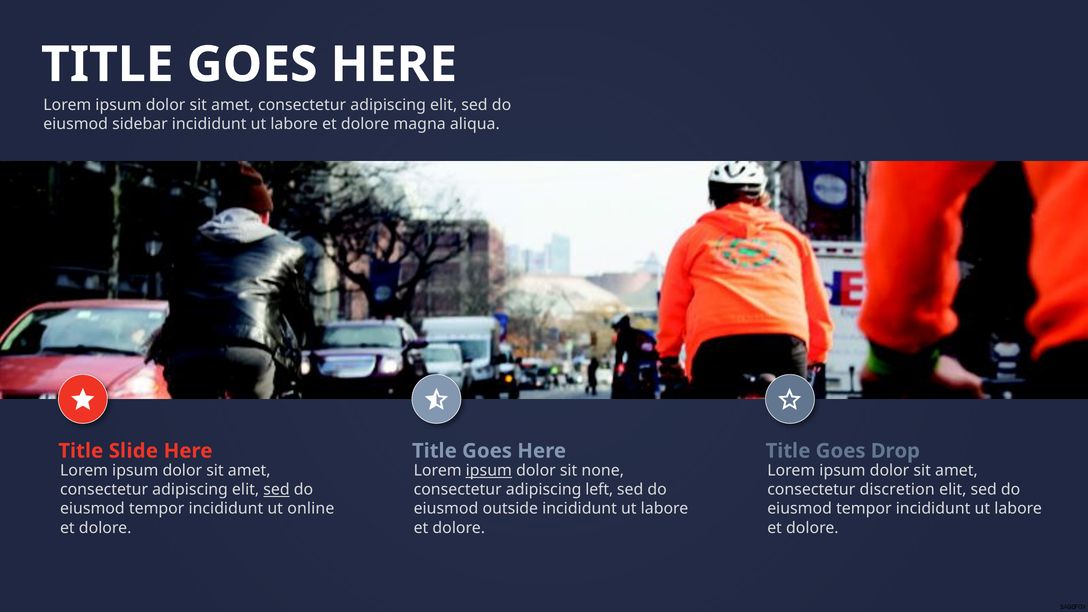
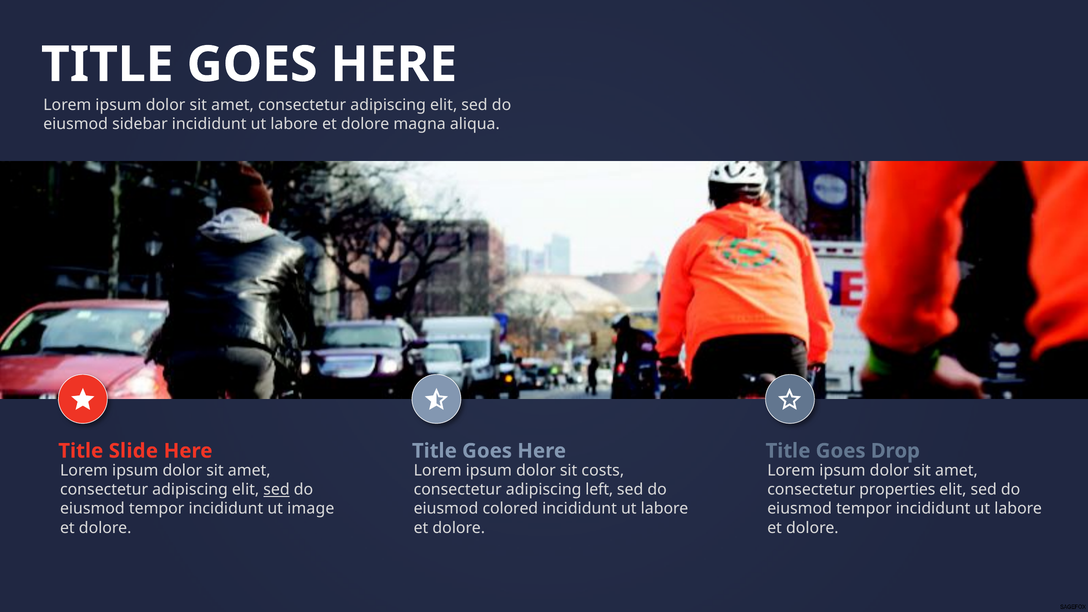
ipsum at (489, 471) underline: present -> none
none: none -> costs
discretion: discretion -> properties
online: online -> image
outside: outside -> colored
